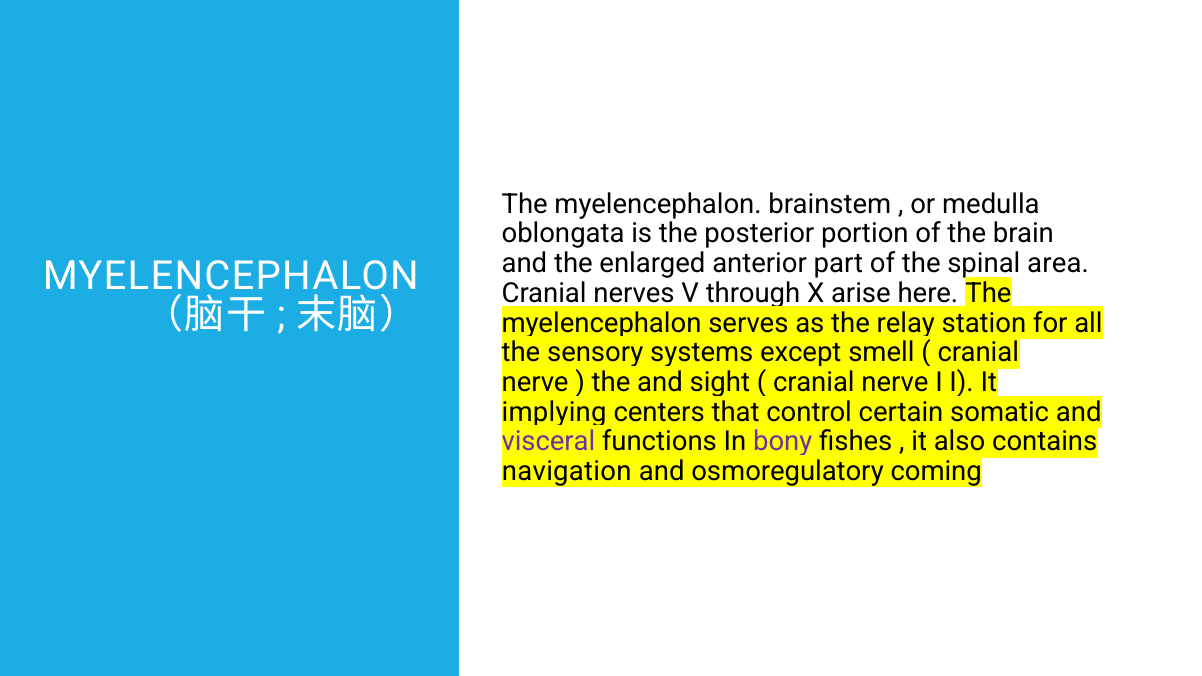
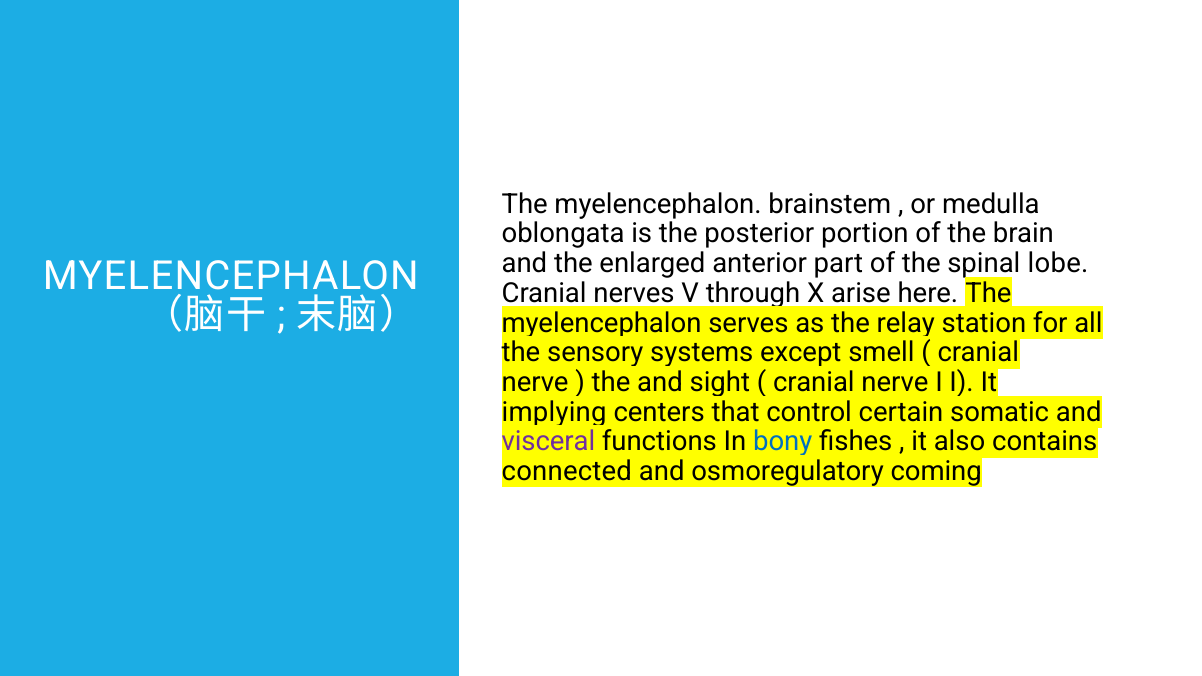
area: area -> lobe
bony colour: purple -> blue
navigation: navigation -> connected
